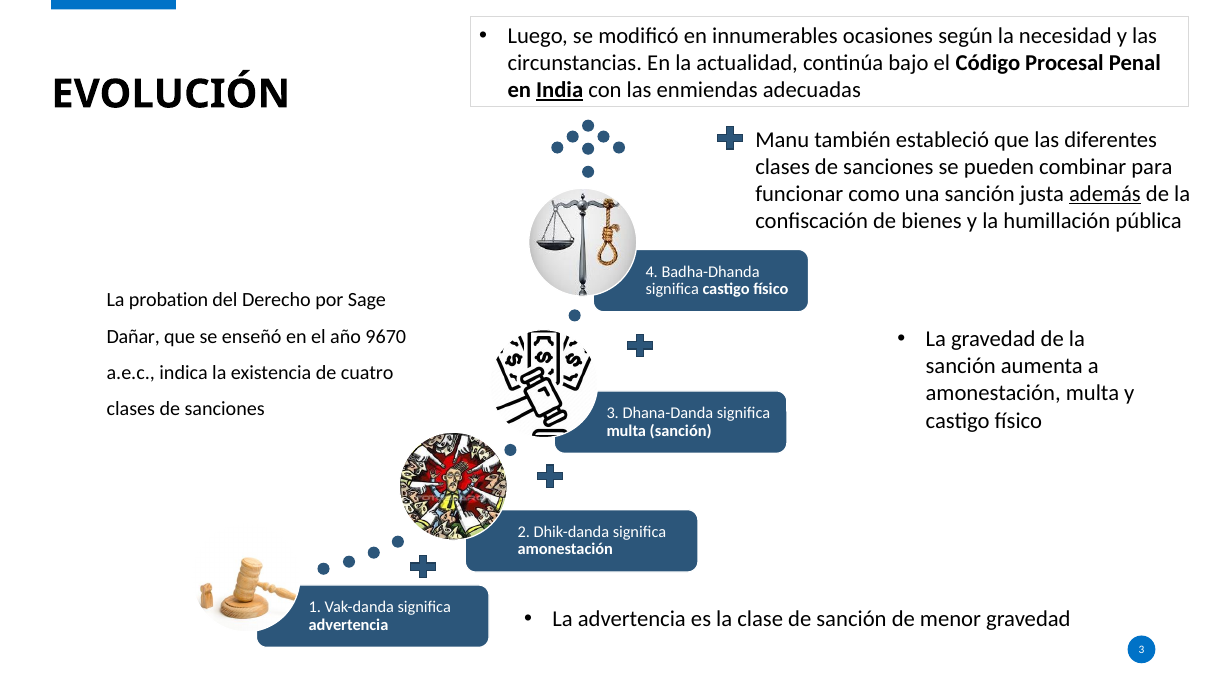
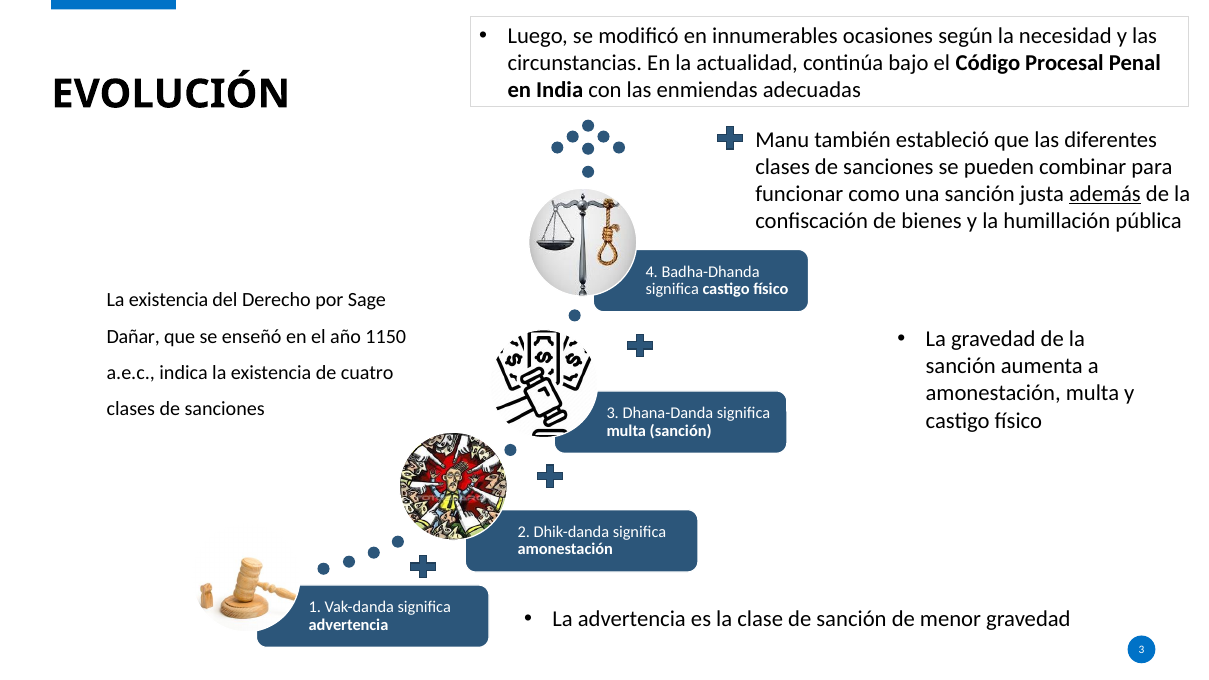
India underline: present -> none
probation at (169, 300): probation -> existencia
9670: 9670 -> 1150
